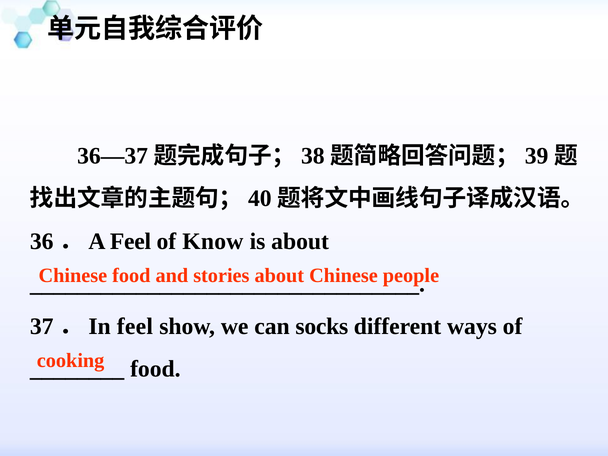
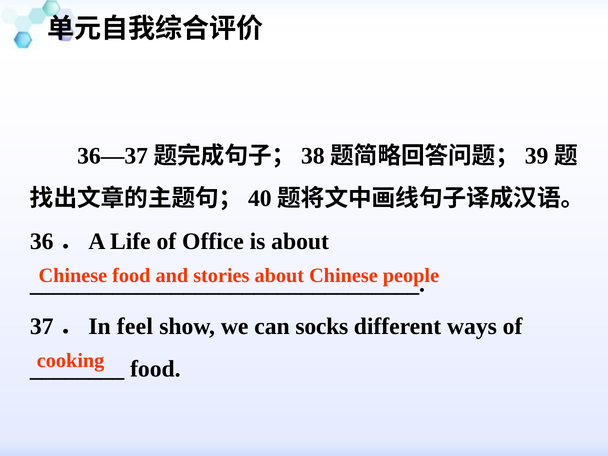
Feel at (131, 241): Feel -> Life
Know: Know -> Office
